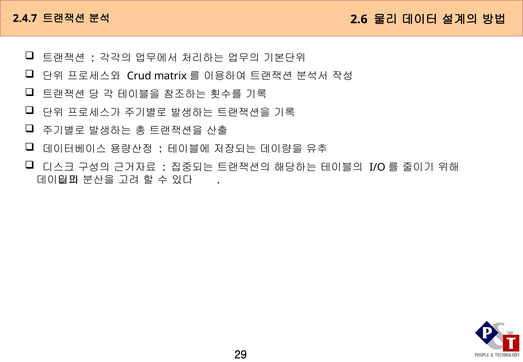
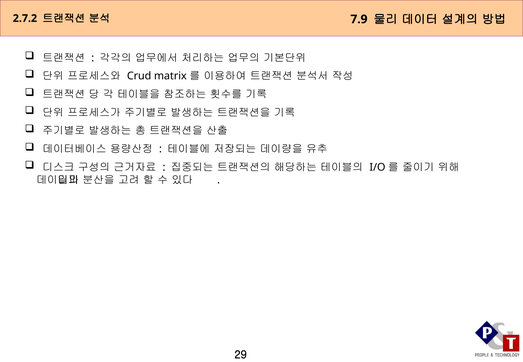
2.4.7: 2.4.7 -> 2.7.2
2.6: 2.6 -> 7.9
